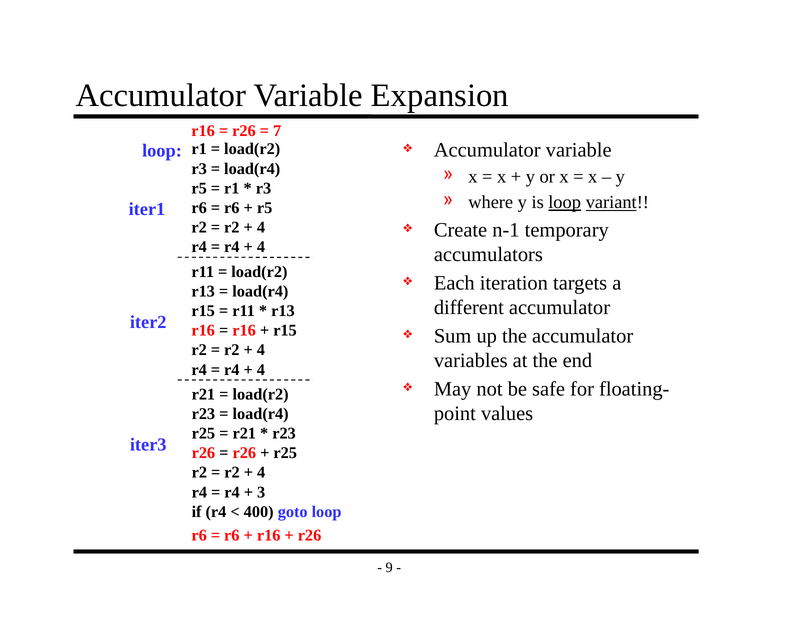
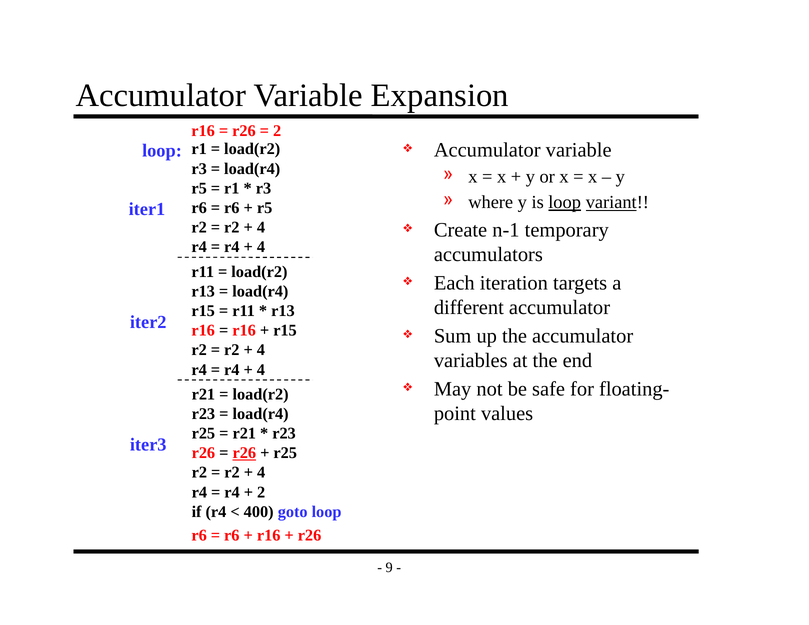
7 at (277, 131): 7 -> 2
r26 at (244, 453) underline: none -> present
3 at (261, 492): 3 -> 2
